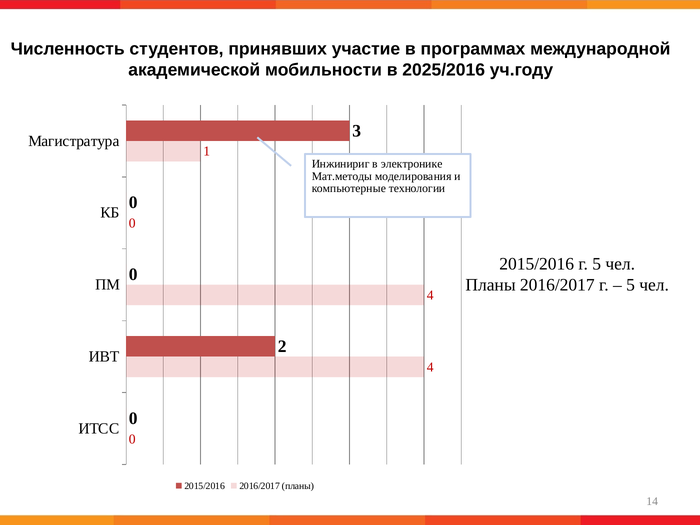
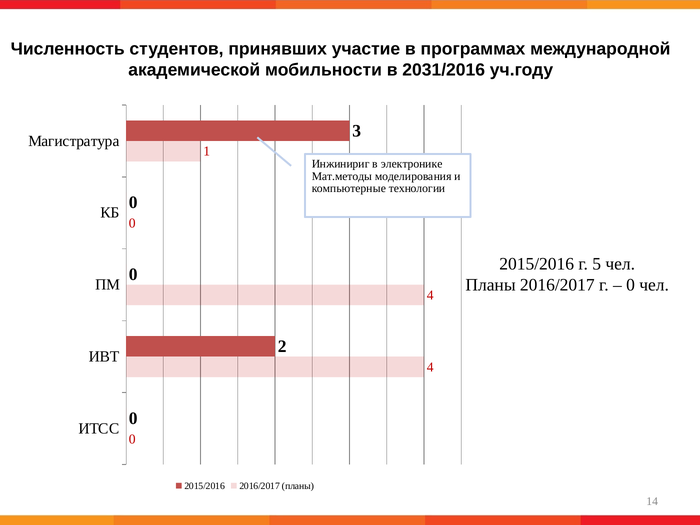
2025/2016: 2025/2016 -> 2031/2016
5 at (631, 285): 5 -> 0
